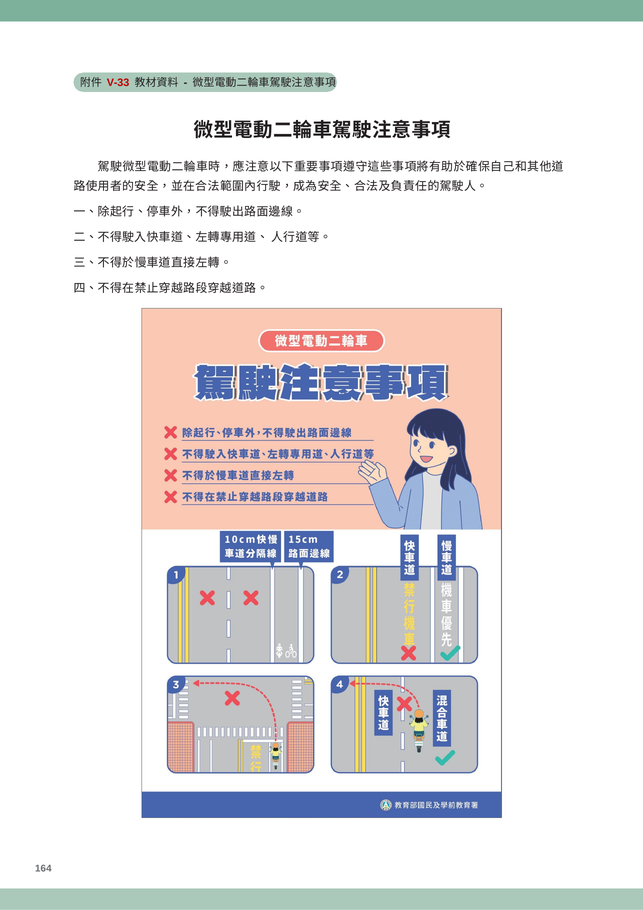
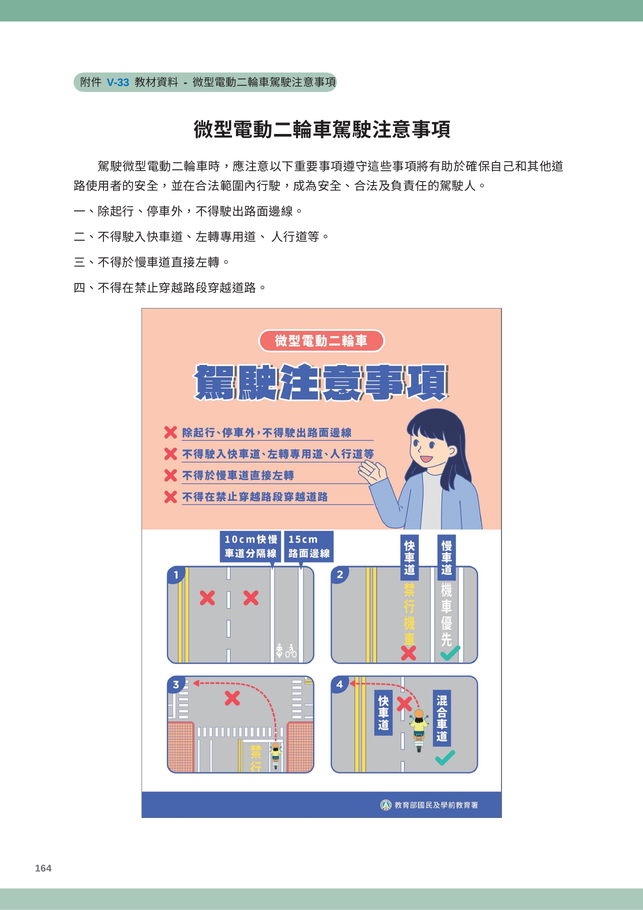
V-33 colour: red -> blue
